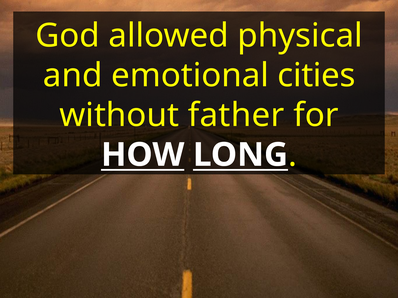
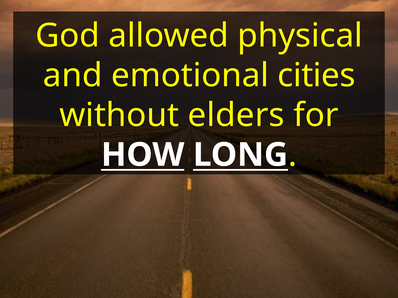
father: father -> elders
